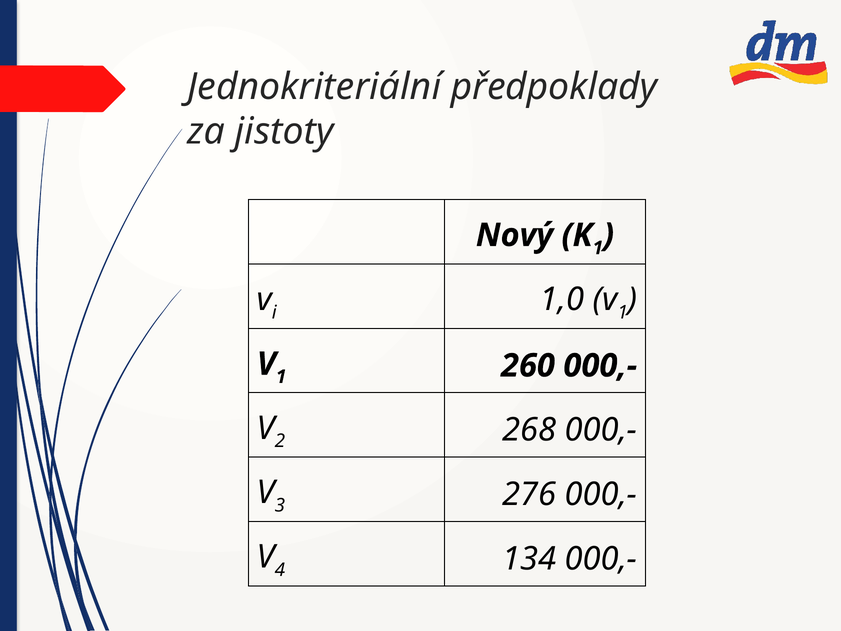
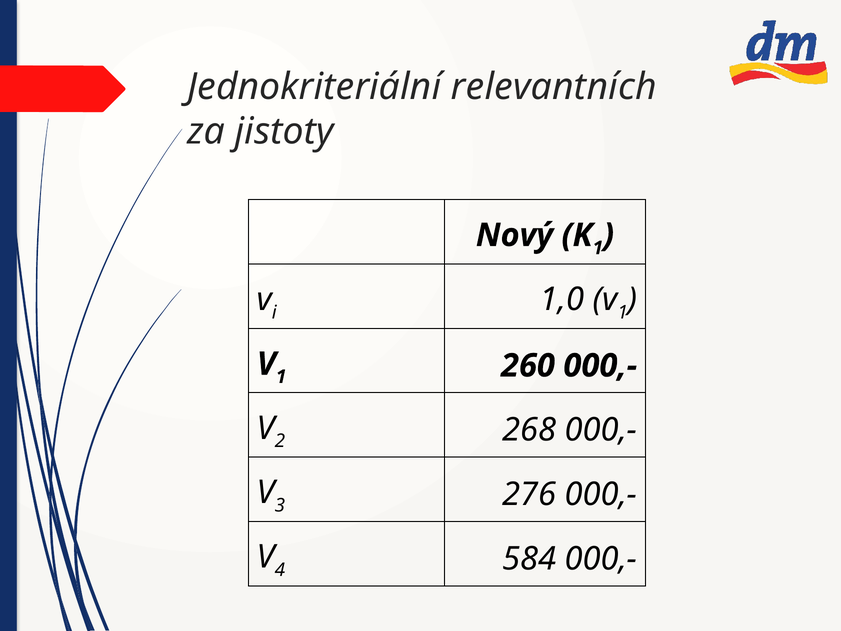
předpoklady: předpoklady -> relevantních
134: 134 -> 584
